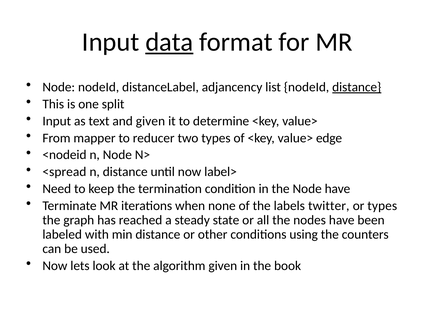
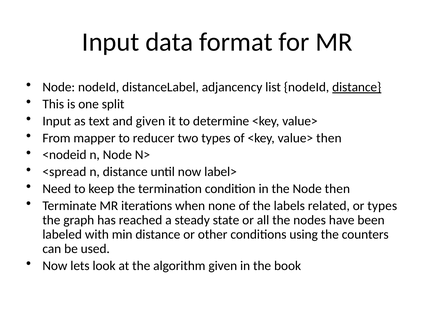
data underline: present -> none
value> edge: edge -> then
Node have: have -> then
twitter: twitter -> related
